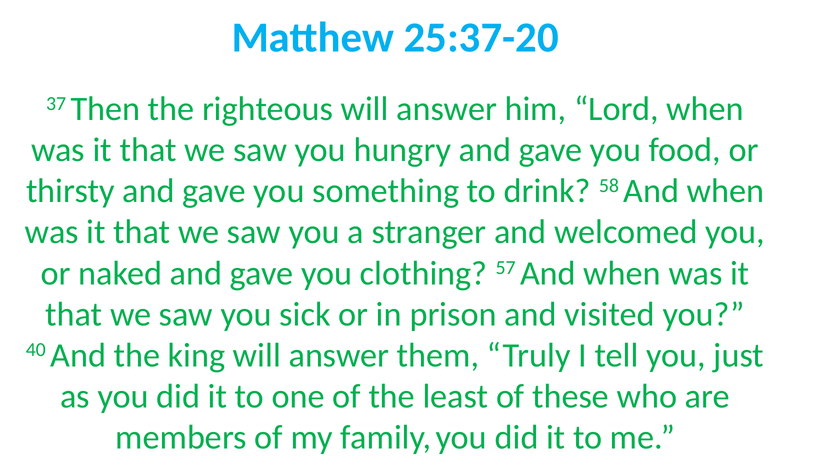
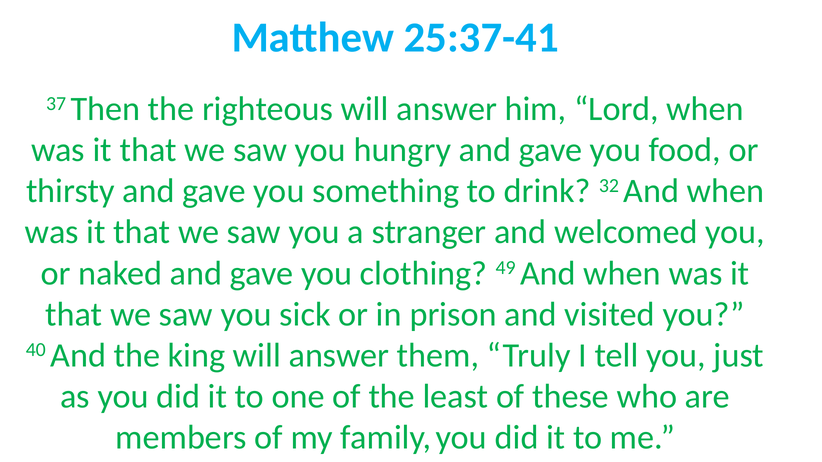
25:37-20: 25:37-20 -> 25:37-41
58: 58 -> 32
57: 57 -> 49
